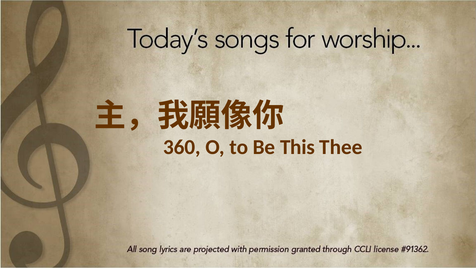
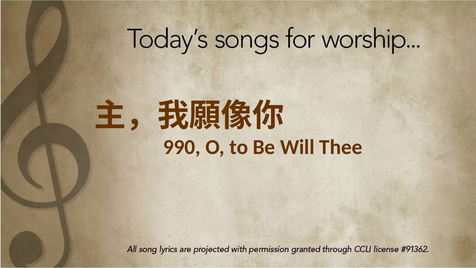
360: 360 -> 990
This: This -> Will
